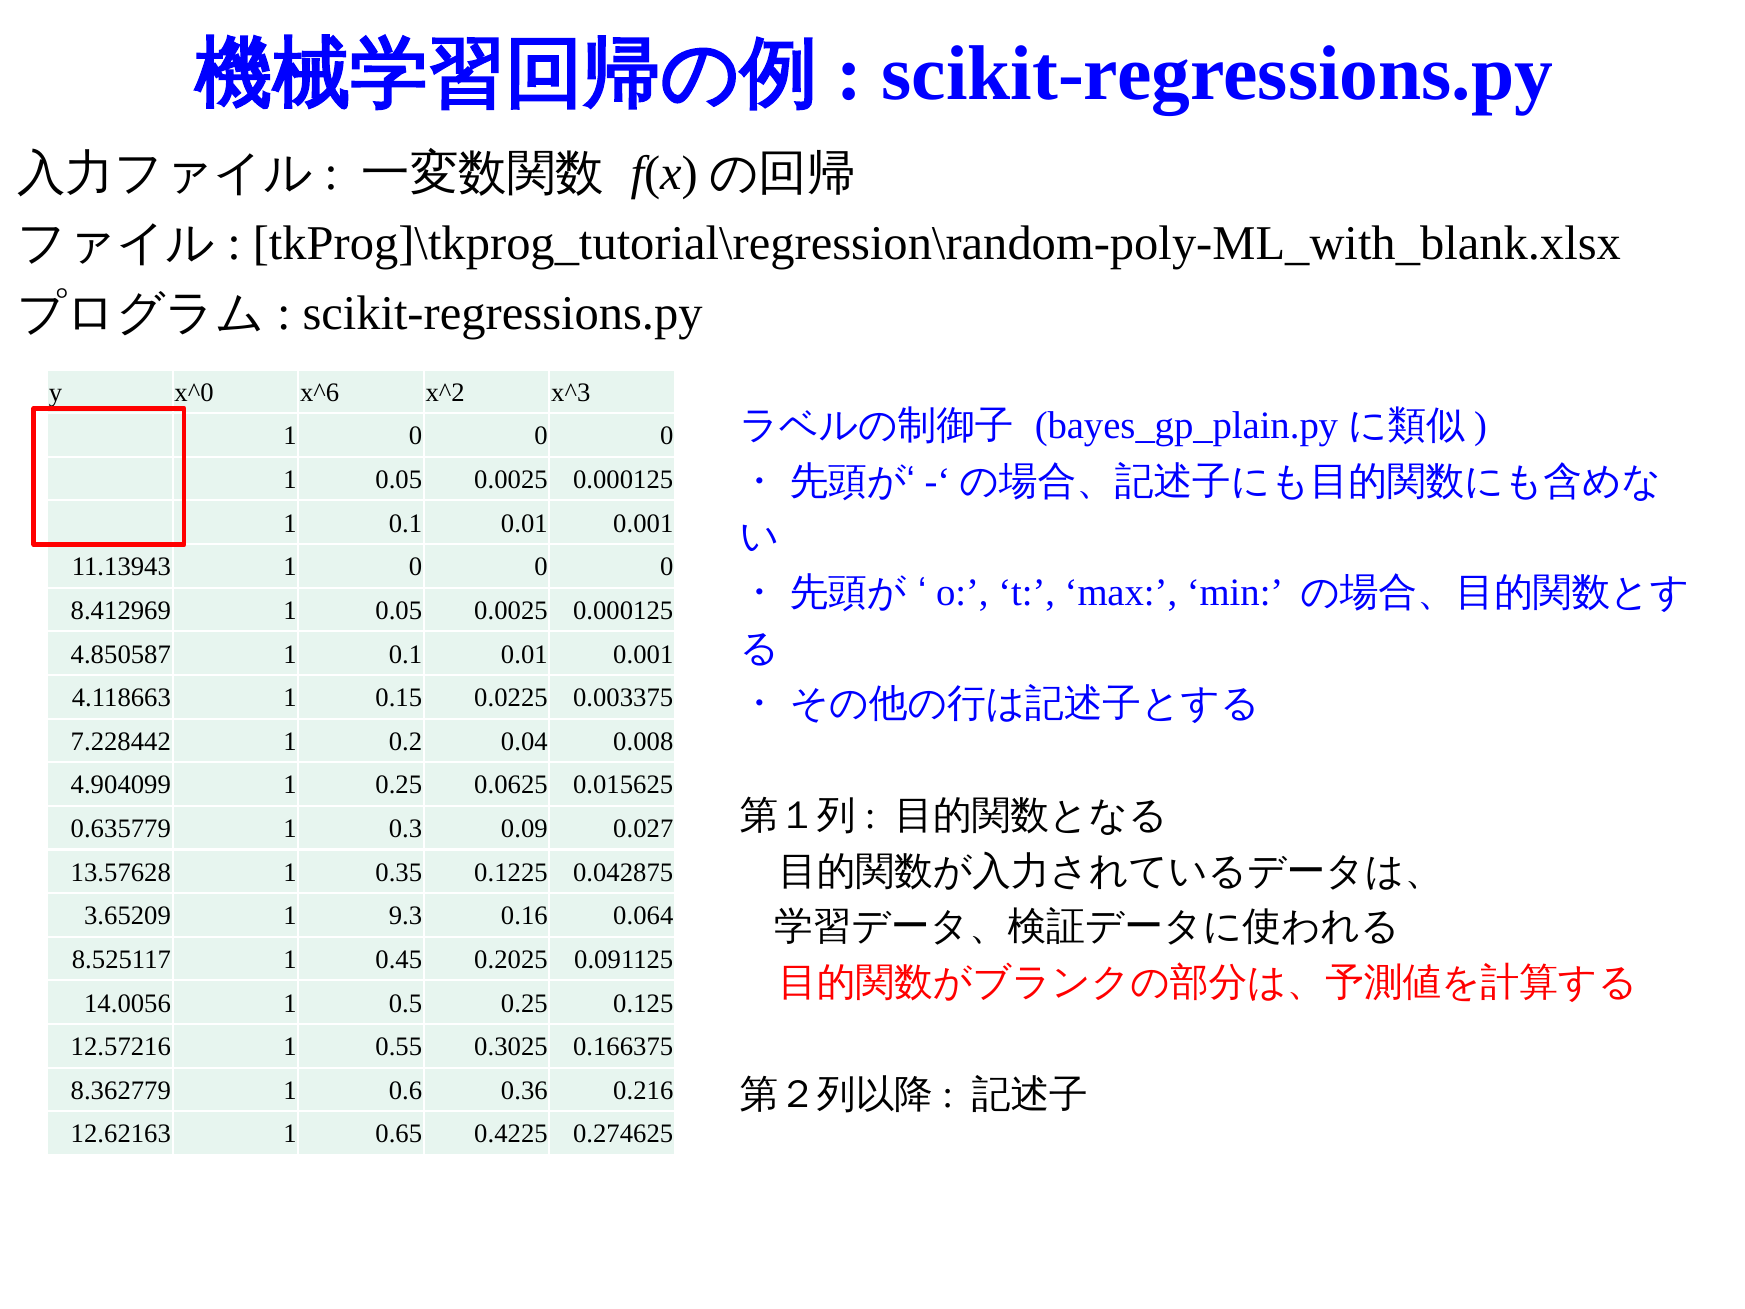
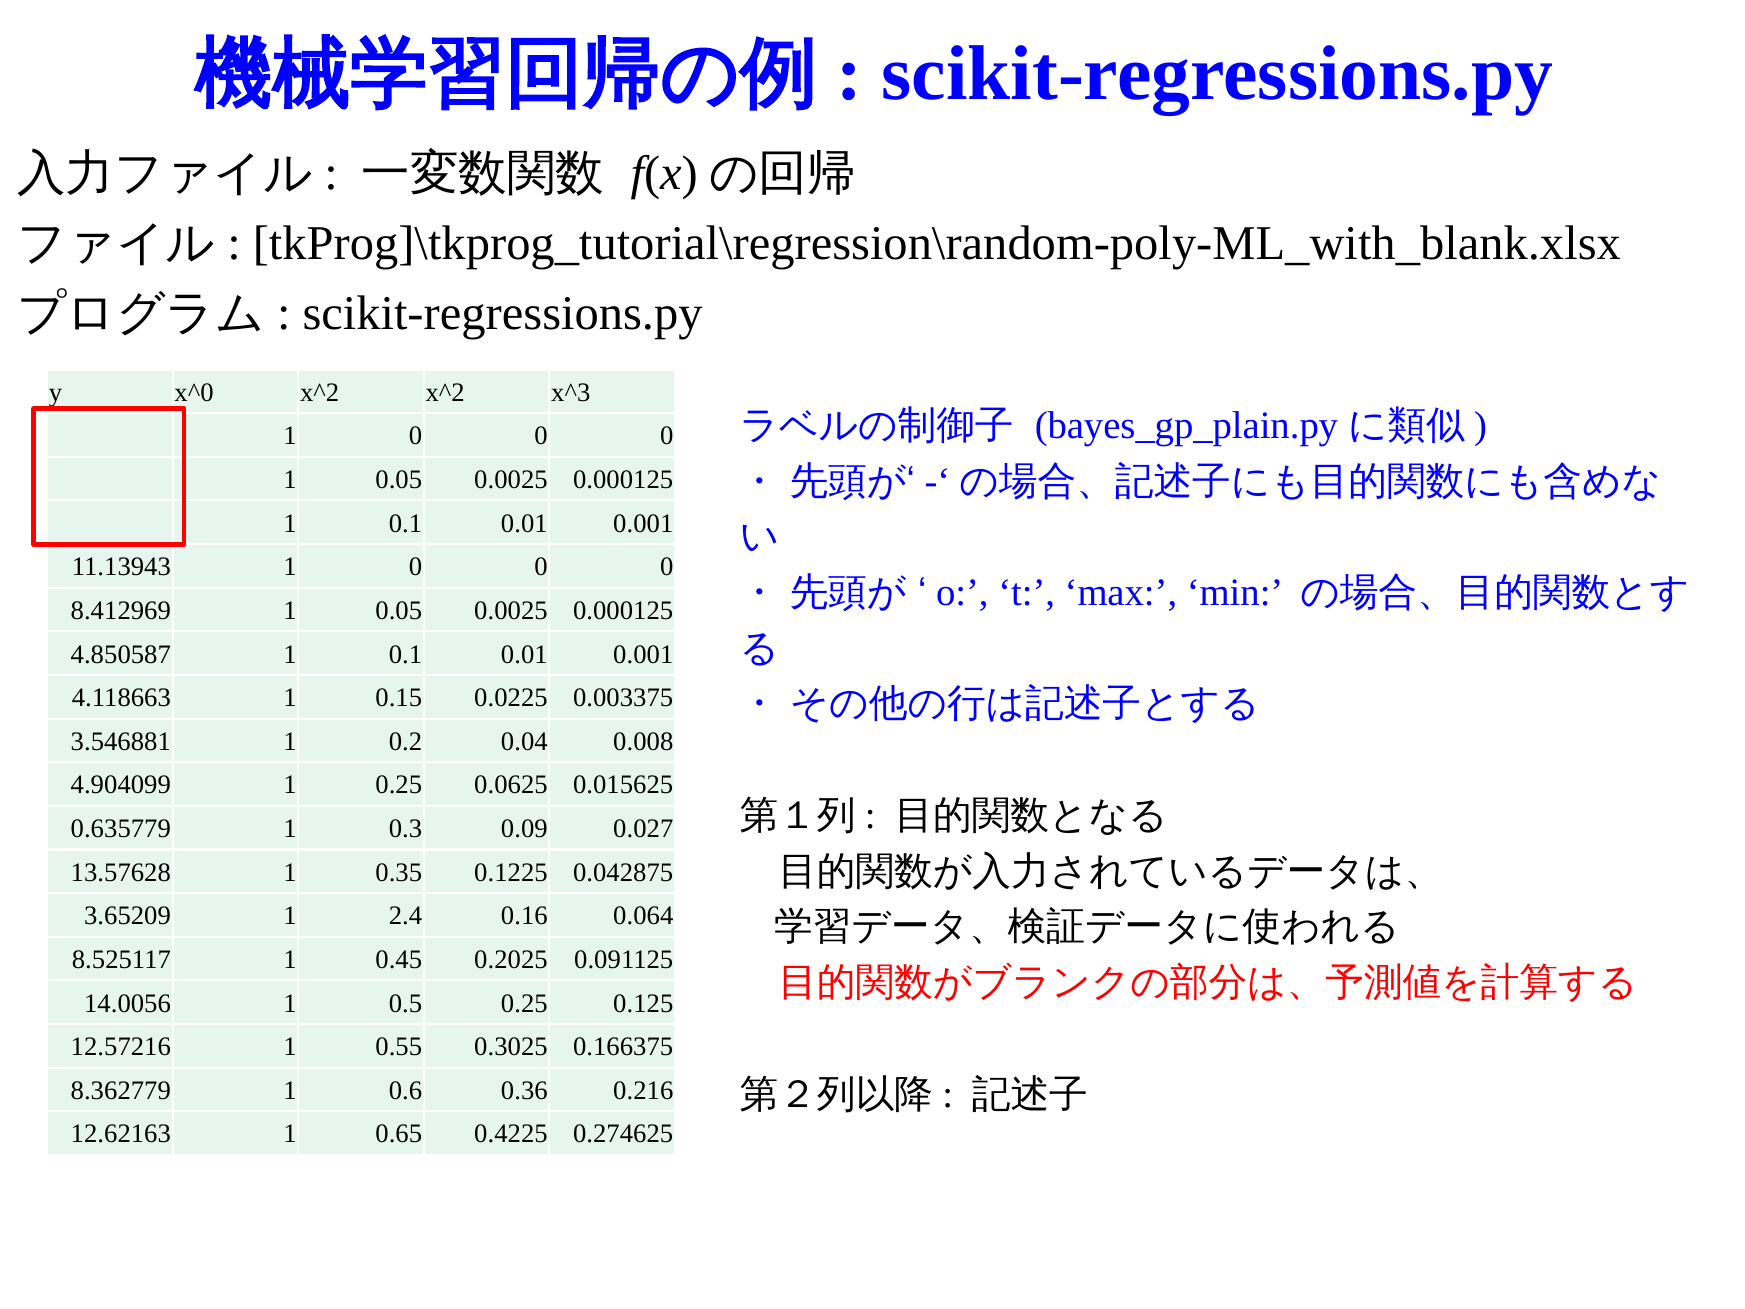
x^0 x^6: x^6 -> x^2
7.228442: 7.228442 -> 3.546881
9.3: 9.3 -> 2.4
